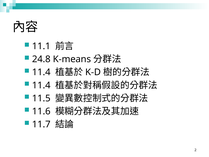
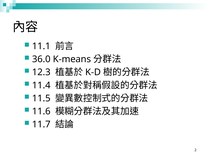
24.8: 24.8 -> 36.0
11.4 at (41, 72): 11.4 -> 12.3
